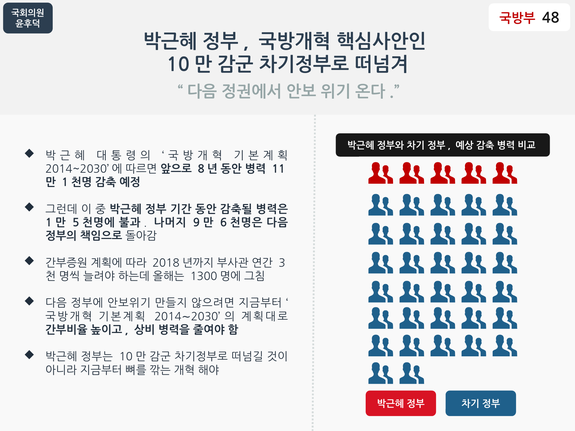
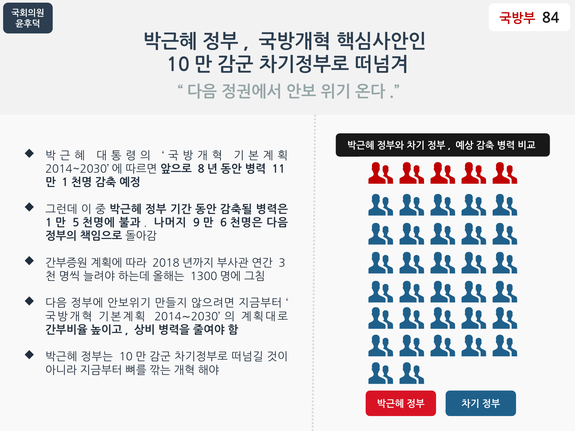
48: 48 -> 84
